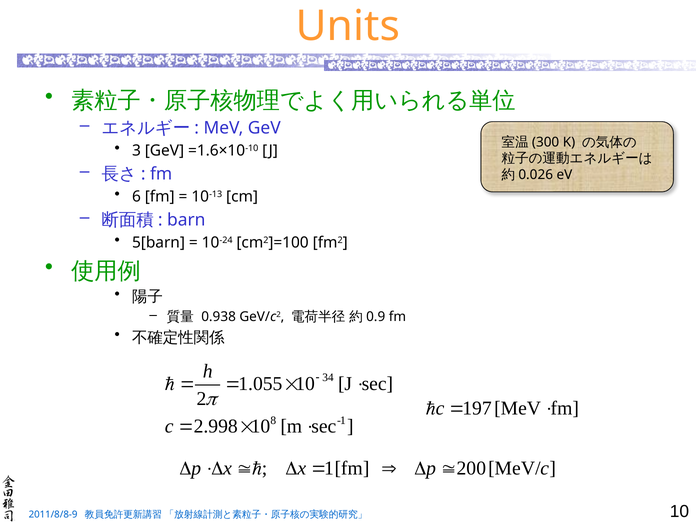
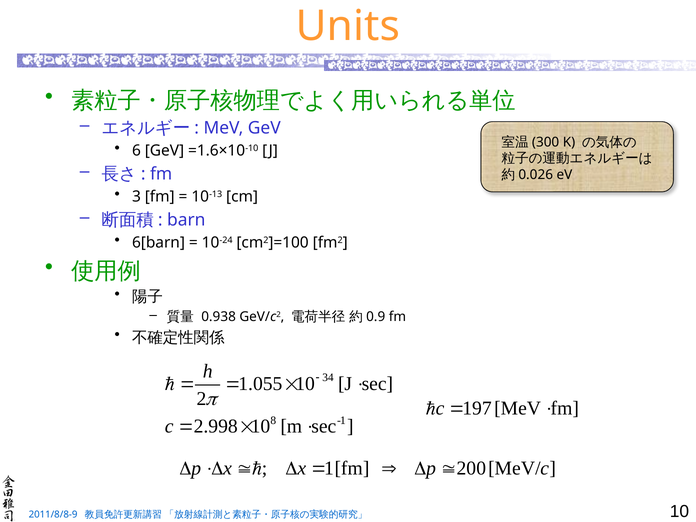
3: 3 -> 6
6: 6 -> 3
5[barn: 5[barn -> 6[barn
